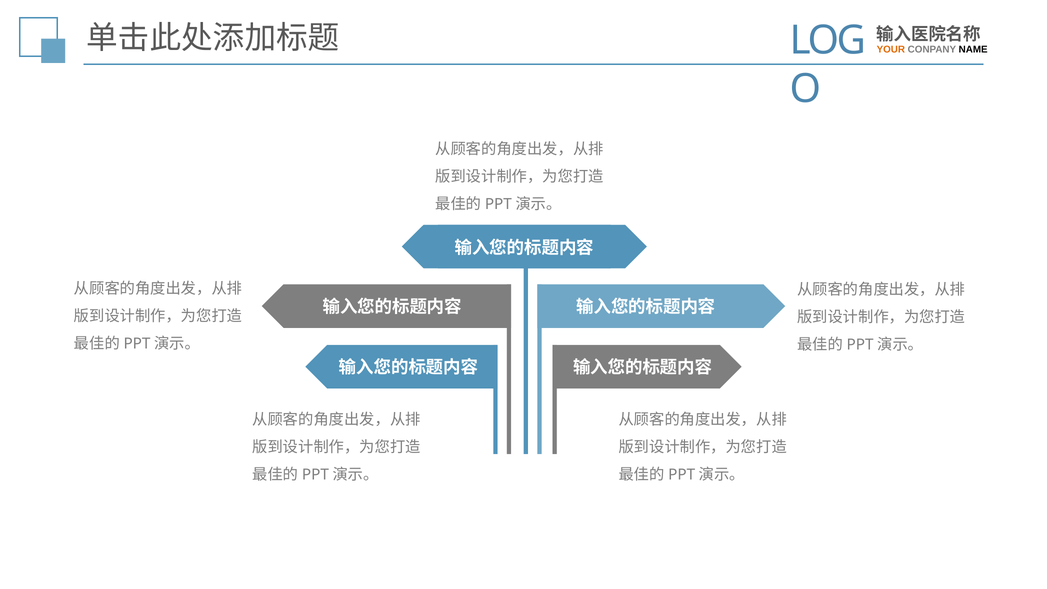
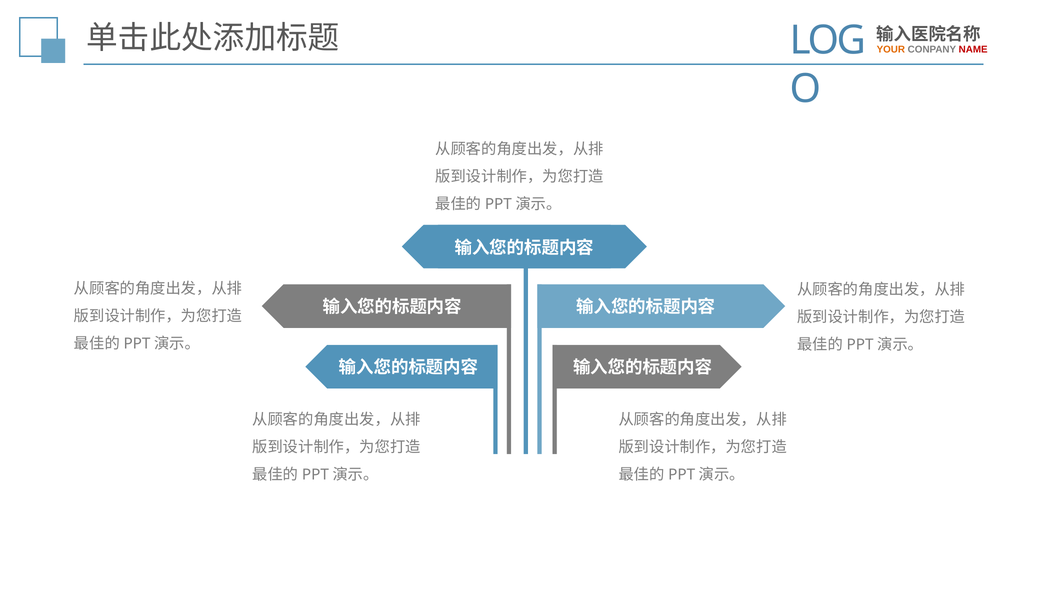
NAME colour: black -> red
